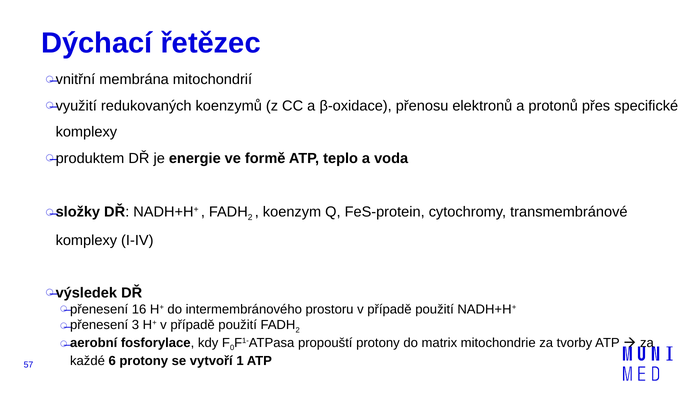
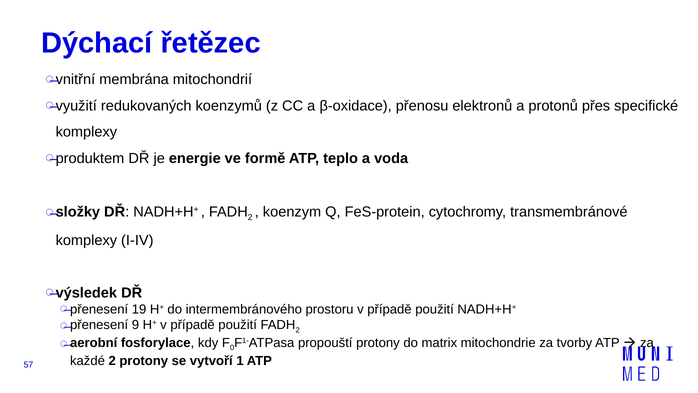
16: 16 -> 19
3: 3 -> 9
každé 6: 6 -> 2
